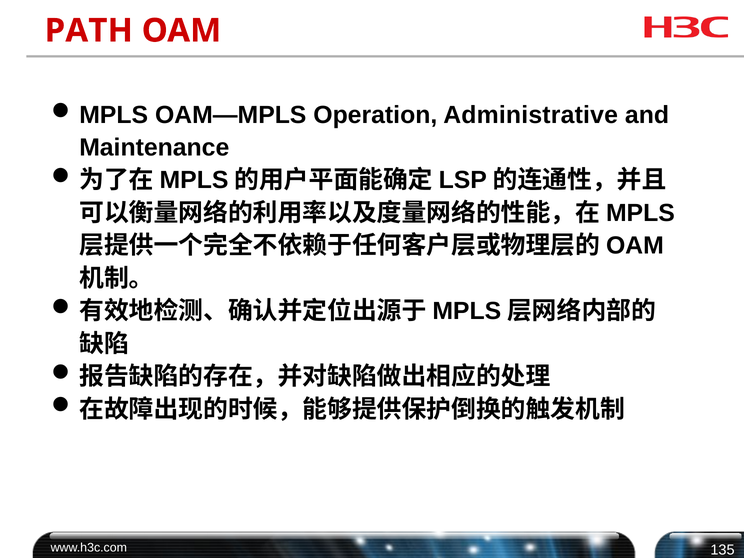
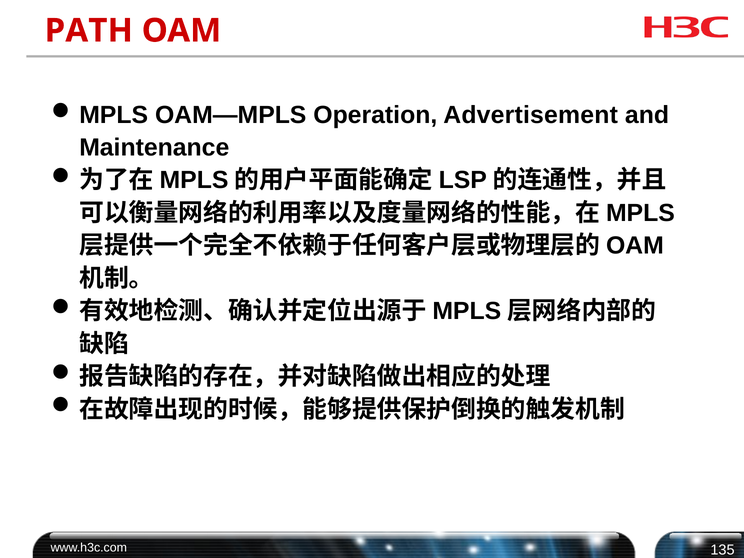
Administrative: Administrative -> Advertisement
